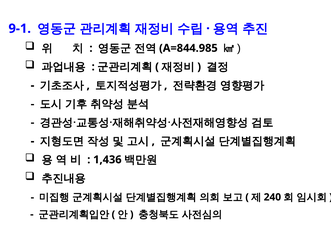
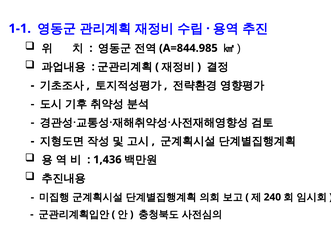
9-1: 9-1 -> 1-1
